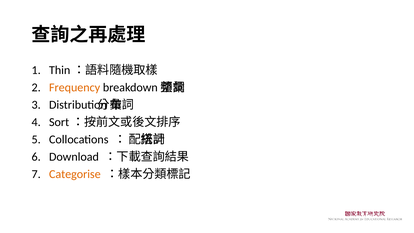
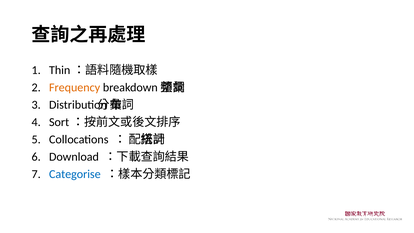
Categorise colour: orange -> blue
